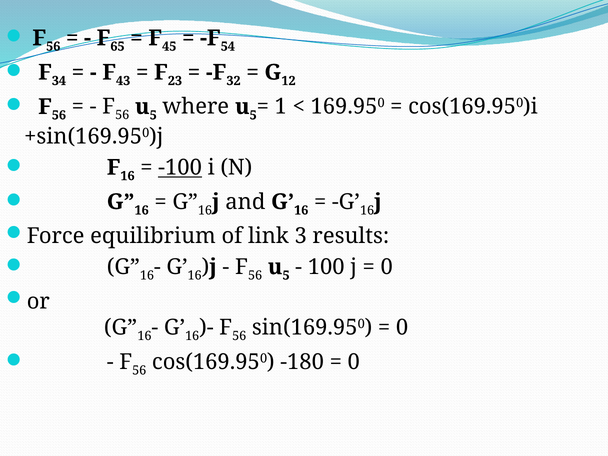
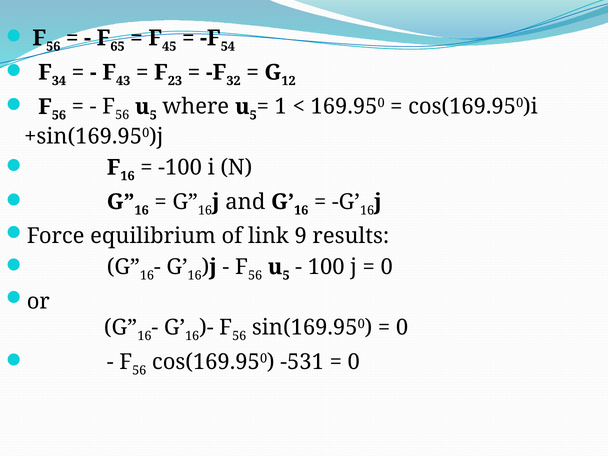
-100 underline: present -> none
3: 3 -> 9
-180: -180 -> -531
